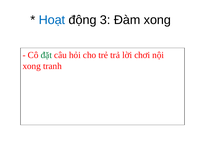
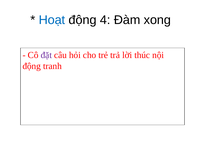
3: 3 -> 4
đặt colour: green -> purple
chơi: chơi -> thúc
xong at (32, 66): xong -> động
